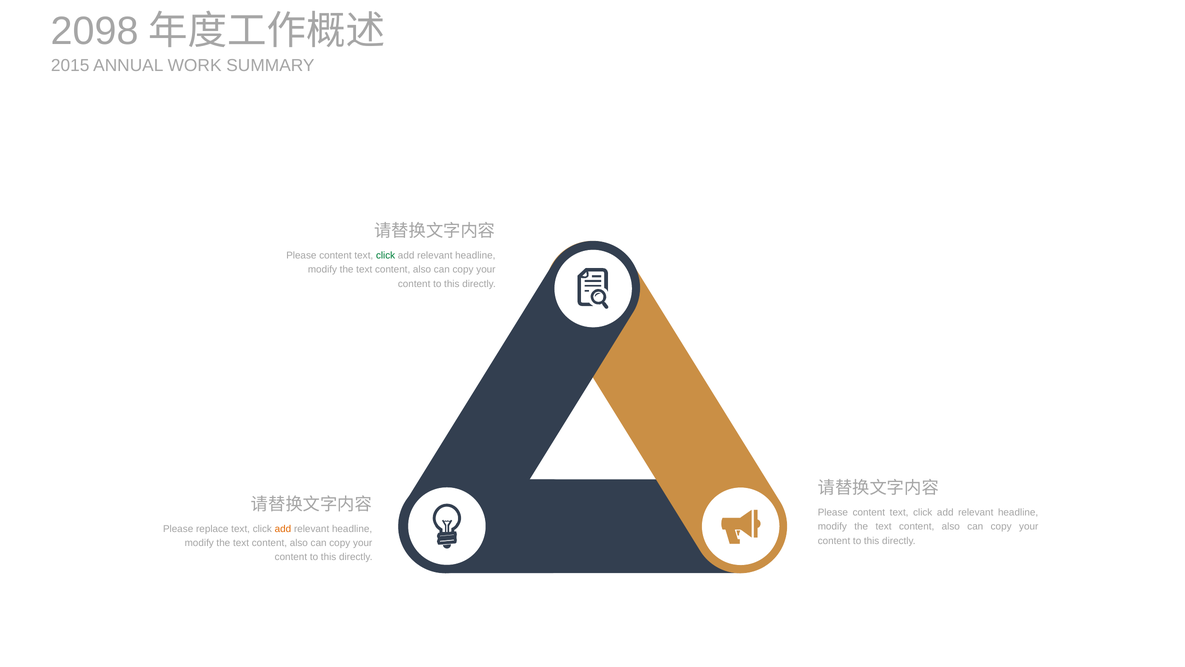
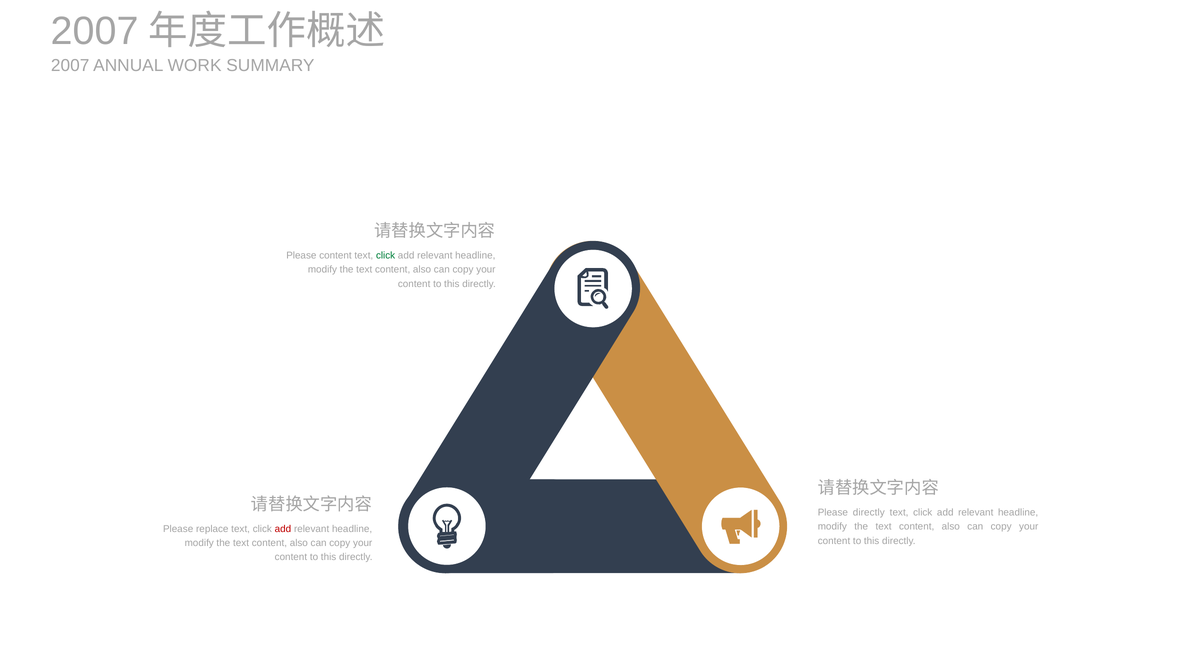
2098 at (95, 31): 2098 -> 2007
2015 at (70, 66): 2015 -> 2007
content at (869, 512): content -> directly
add at (283, 528) colour: orange -> red
